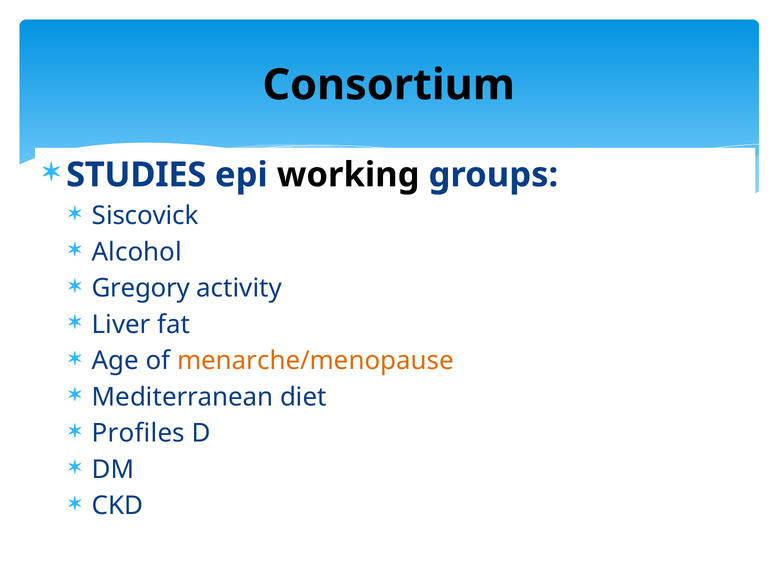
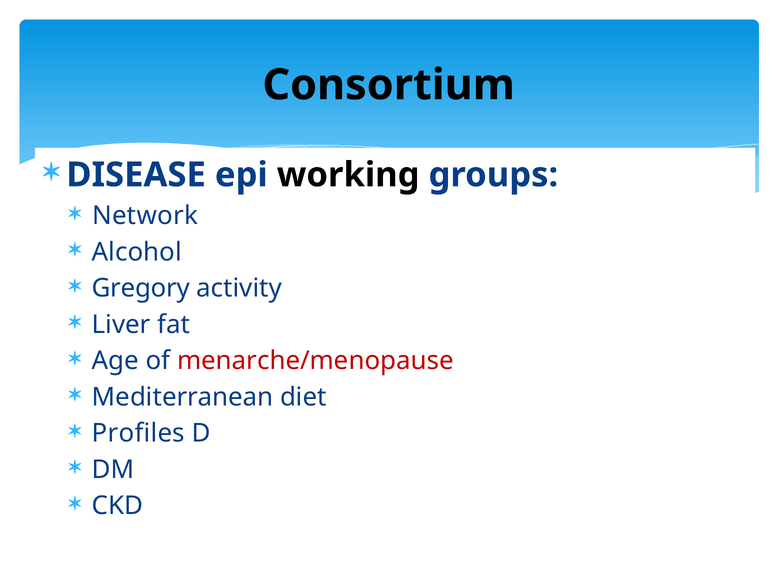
STUDIES: STUDIES -> DISEASE
Siscovick: Siscovick -> Network
menarche/menopause colour: orange -> red
